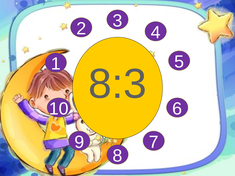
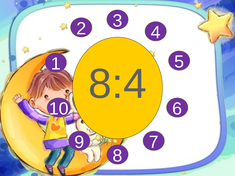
8:3: 8:3 -> 8:4
